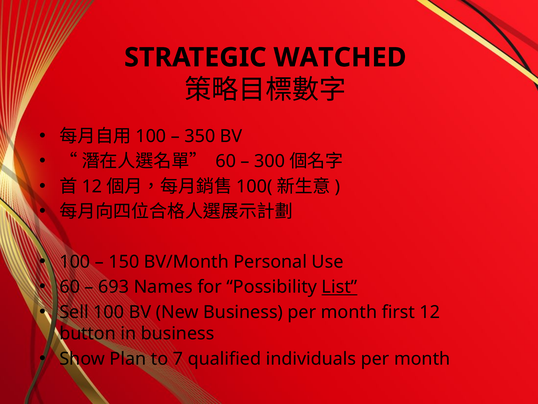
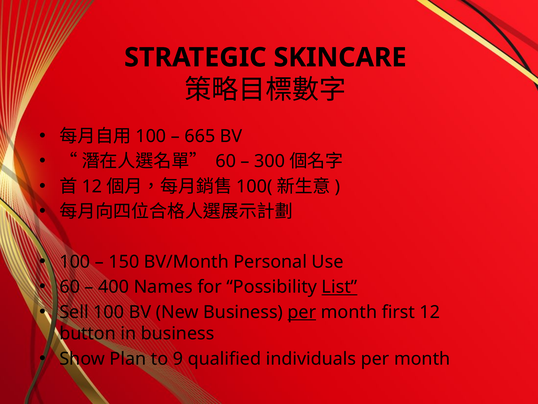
WATCHED: WATCHED -> SKINCARE
350: 350 -> 665
693: 693 -> 400
per at (302, 312) underline: none -> present
7: 7 -> 9
